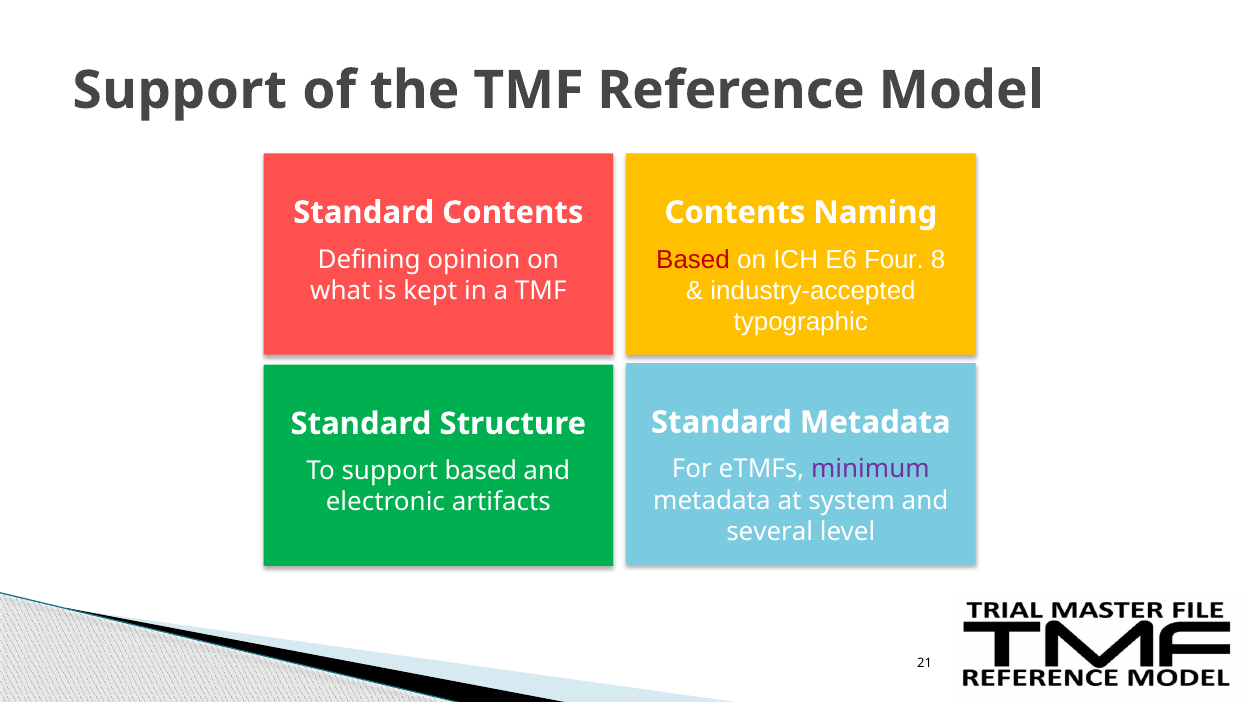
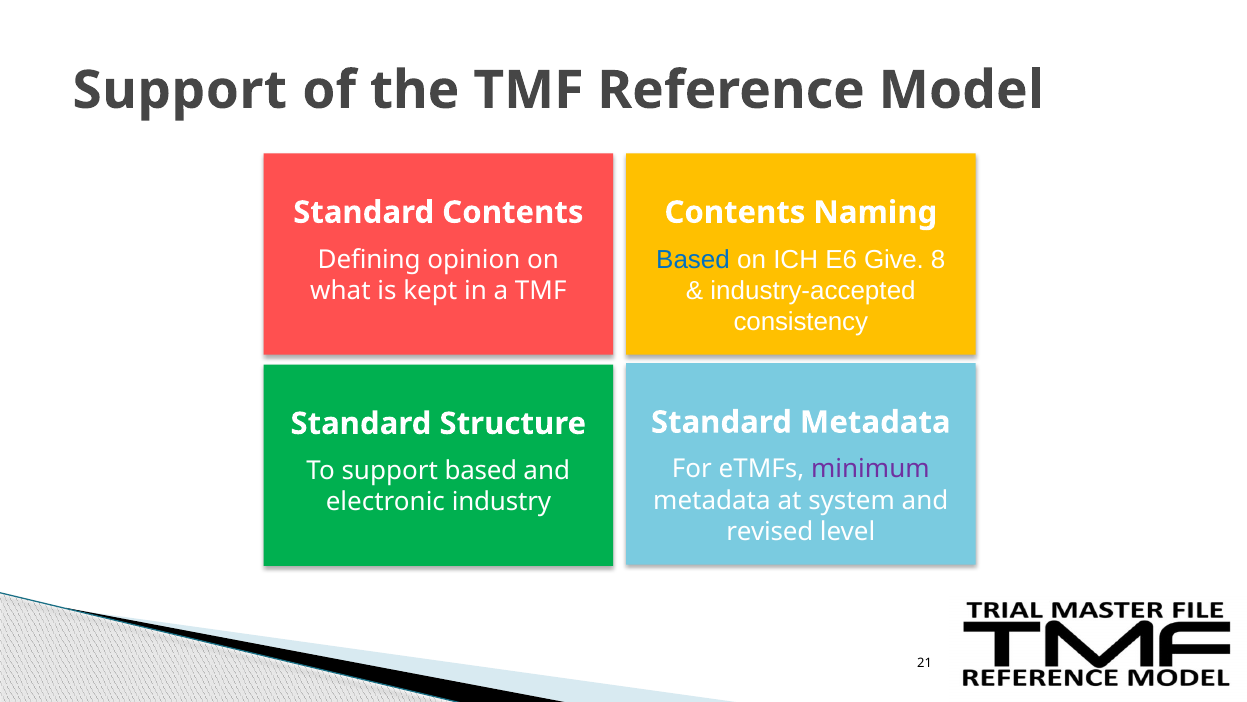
Based at (693, 259) colour: red -> blue
Four: Four -> Give
typographic: typographic -> consistency
artifacts: artifacts -> industry
several: several -> revised
